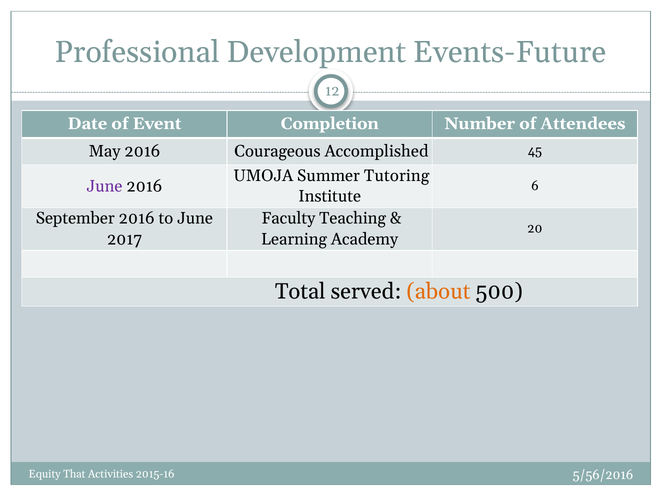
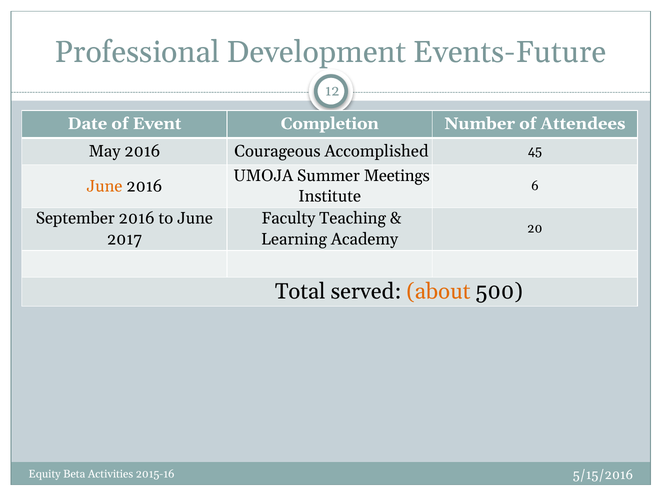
Tutoring: Tutoring -> Meetings
June at (105, 186) colour: purple -> orange
That: That -> Beta
5/56/2016: 5/56/2016 -> 5/15/2016
